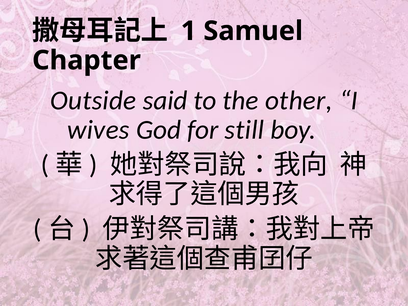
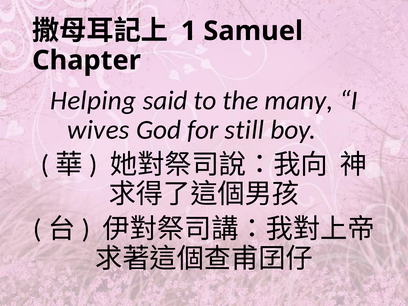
Outside: Outside -> Helping
other: other -> many
